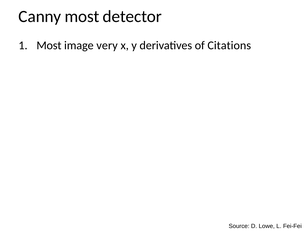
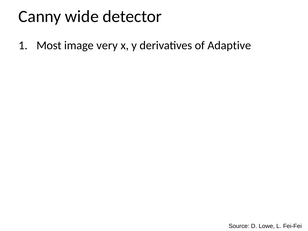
Canny most: most -> wide
Citations: Citations -> Adaptive
